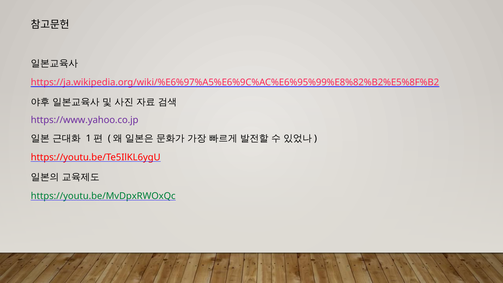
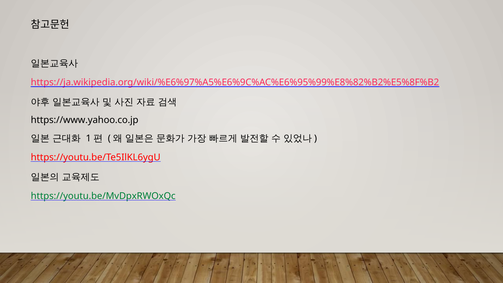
https://www.yahoo.co.jp colour: purple -> black
